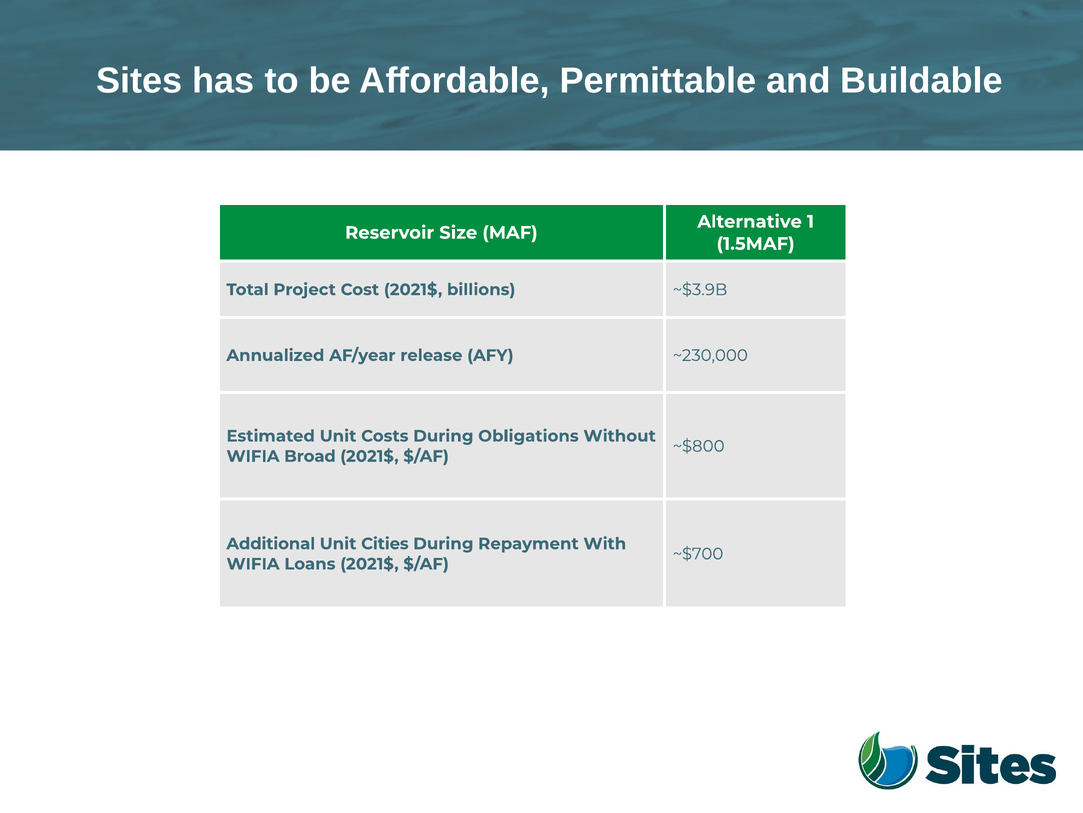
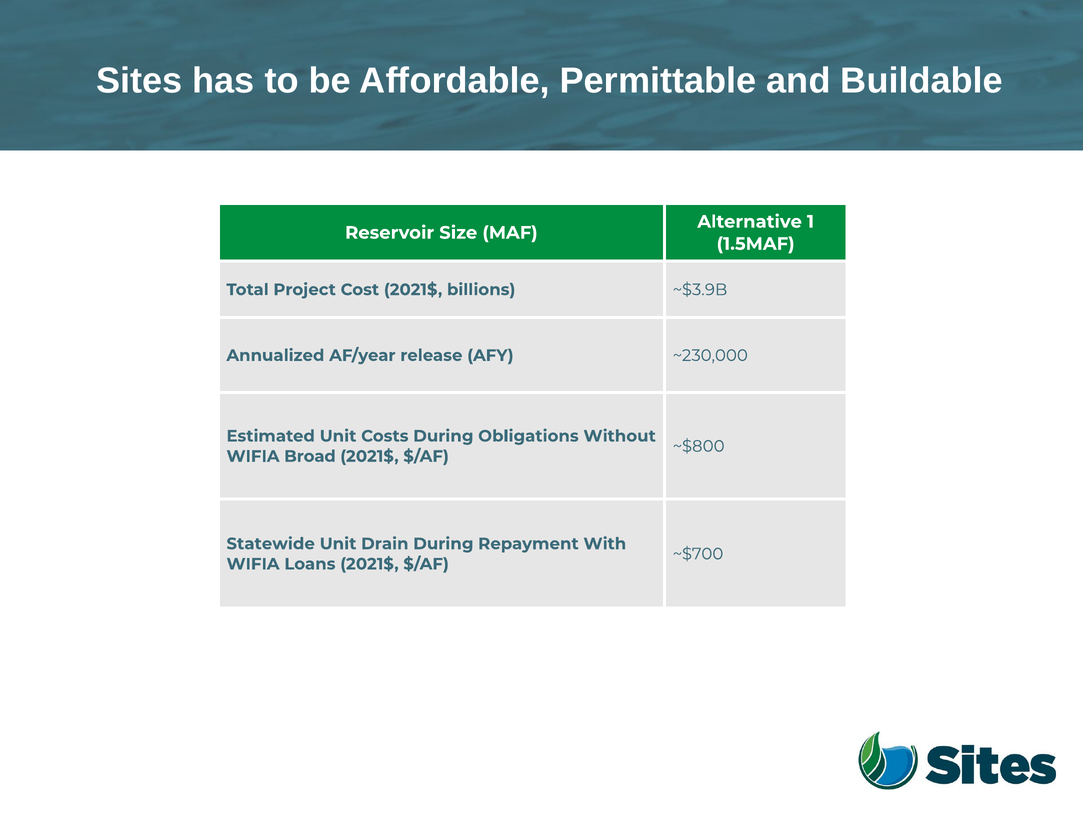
Additional: Additional -> Statewide
Cities: Cities -> Drain
